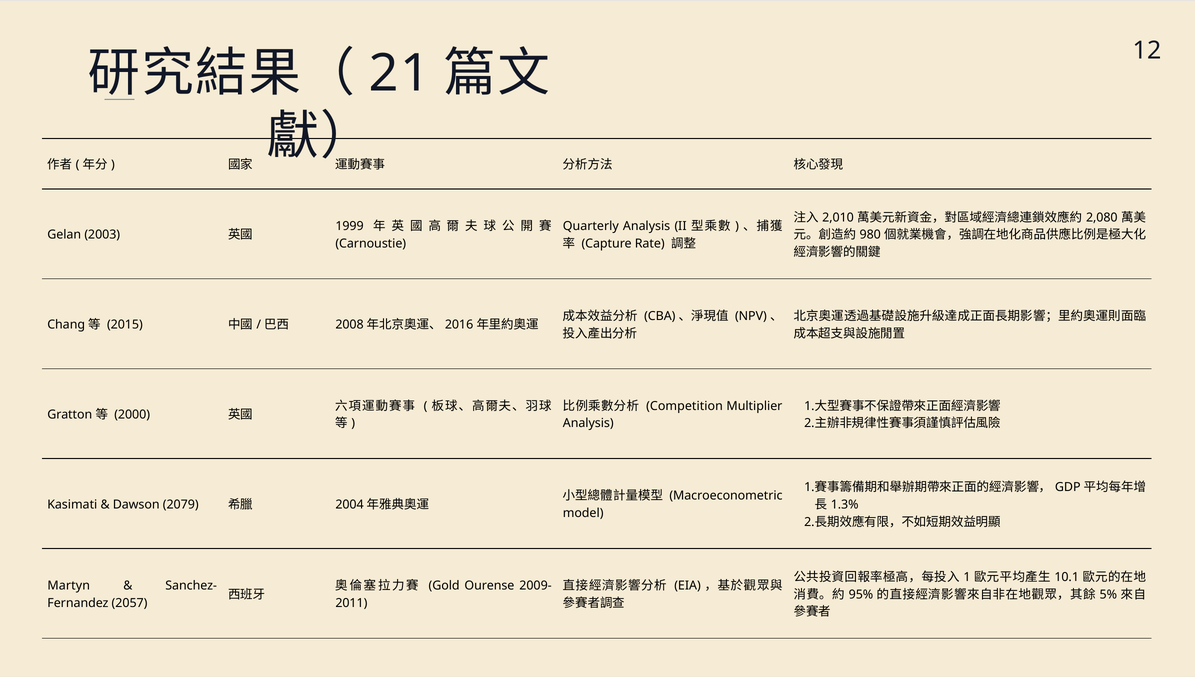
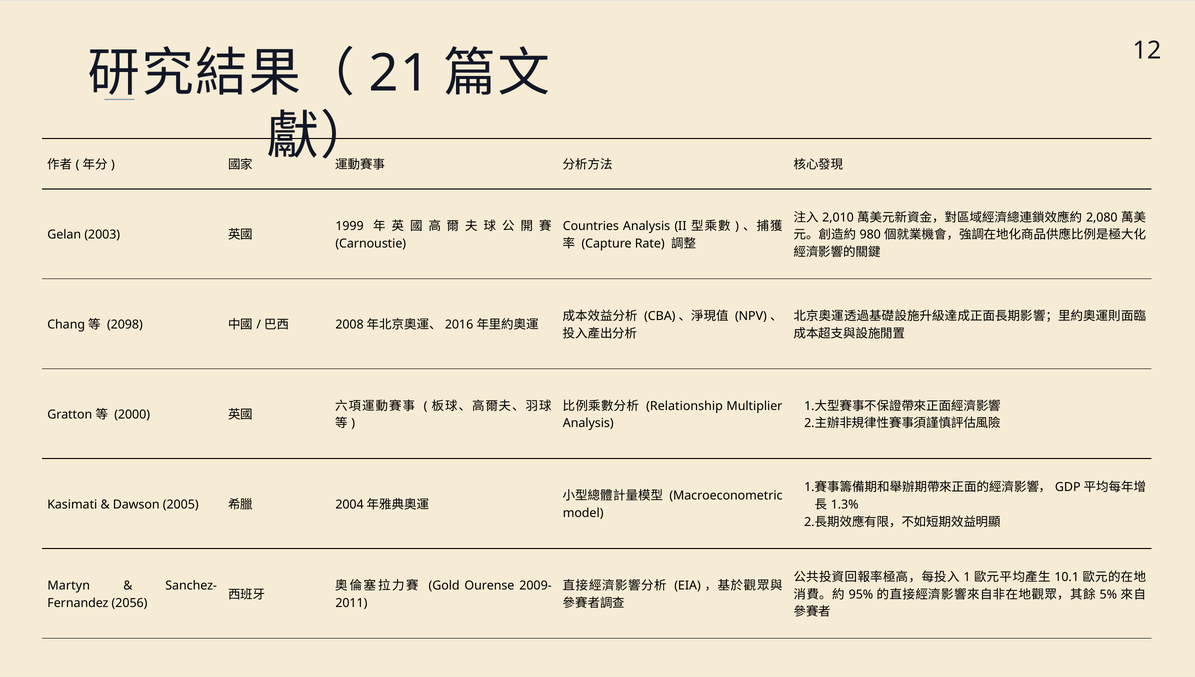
Quarterly: Quarterly -> Countries
2015: 2015 -> 2098
Competition: Competition -> Relationship
2079: 2079 -> 2005
2057: 2057 -> 2056
